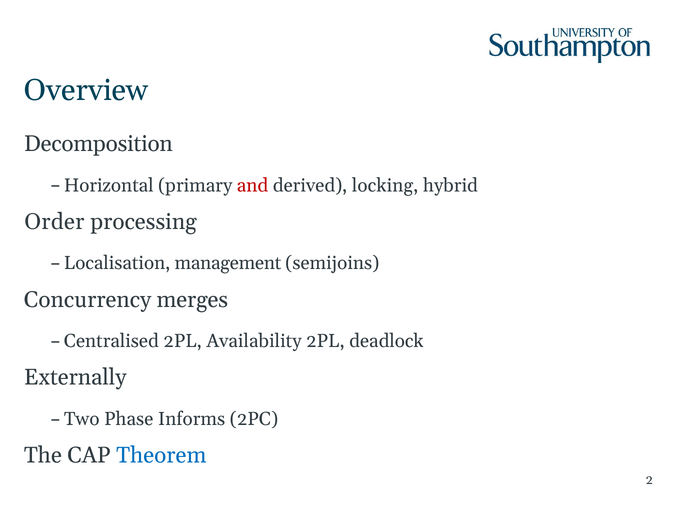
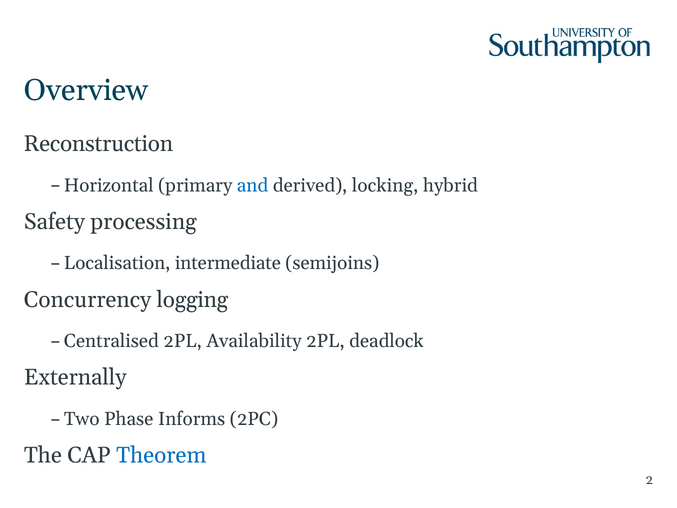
Decomposition: Decomposition -> Reconstruction
and colour: red -> blue
Order: Order -> Safety
management: management -> intermediate
merges: merges -> logging
